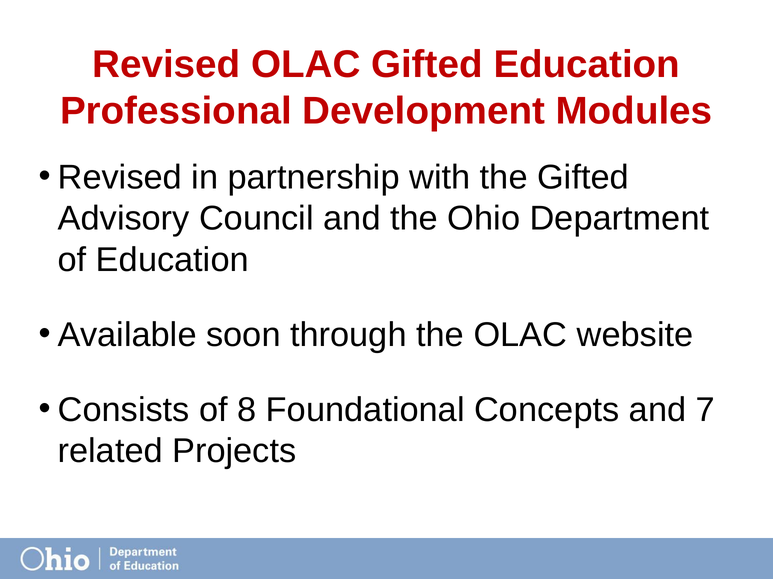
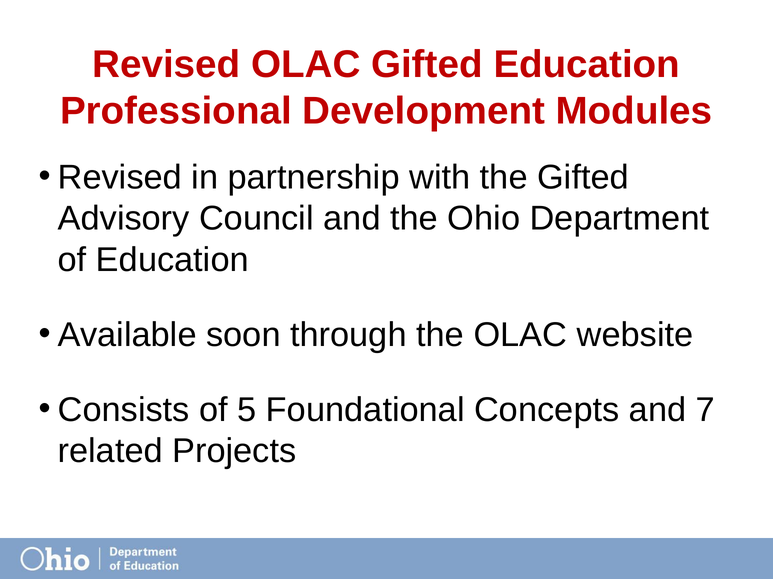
8: 8 -> 5
